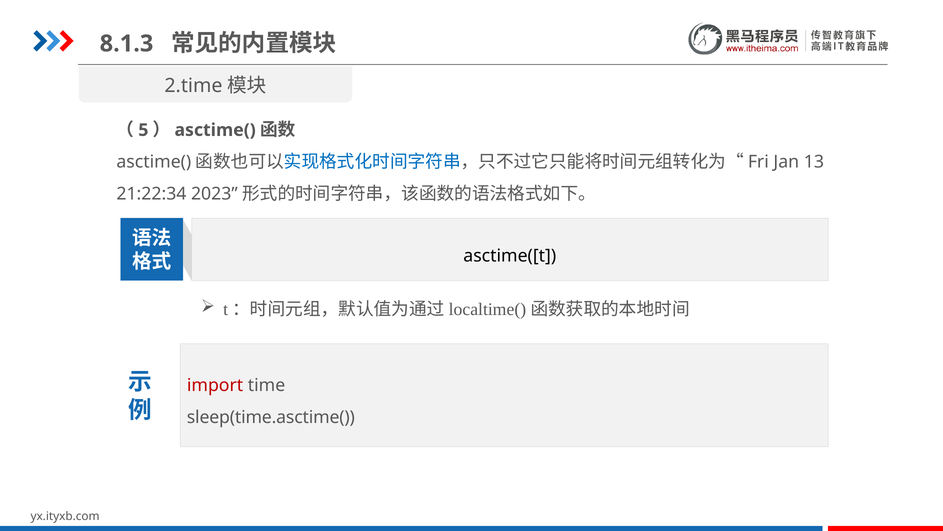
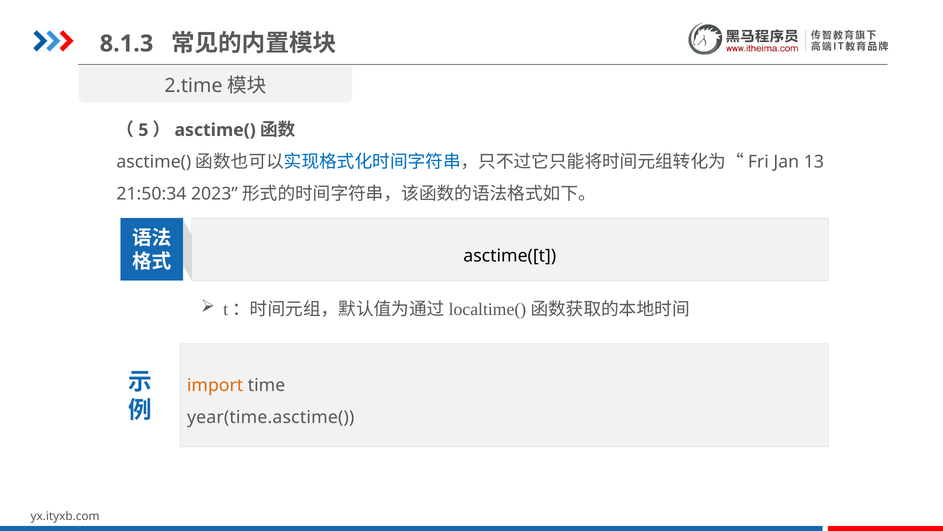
21:22:34: 21:22:34 -> 21:50:34
import colour: red -> orange
sleep(time.asctime(: sleep(time.asctime( -> year(time.asctime(
